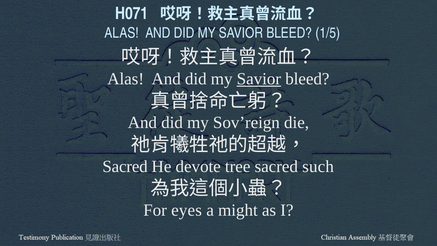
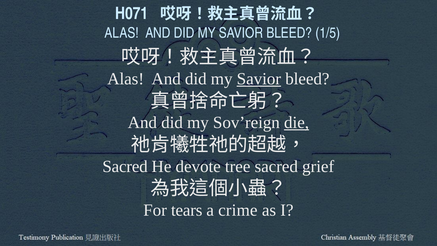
die underline: none -> present
such: such -> grief
eyes: eyes -> tears
might: might -> crime
